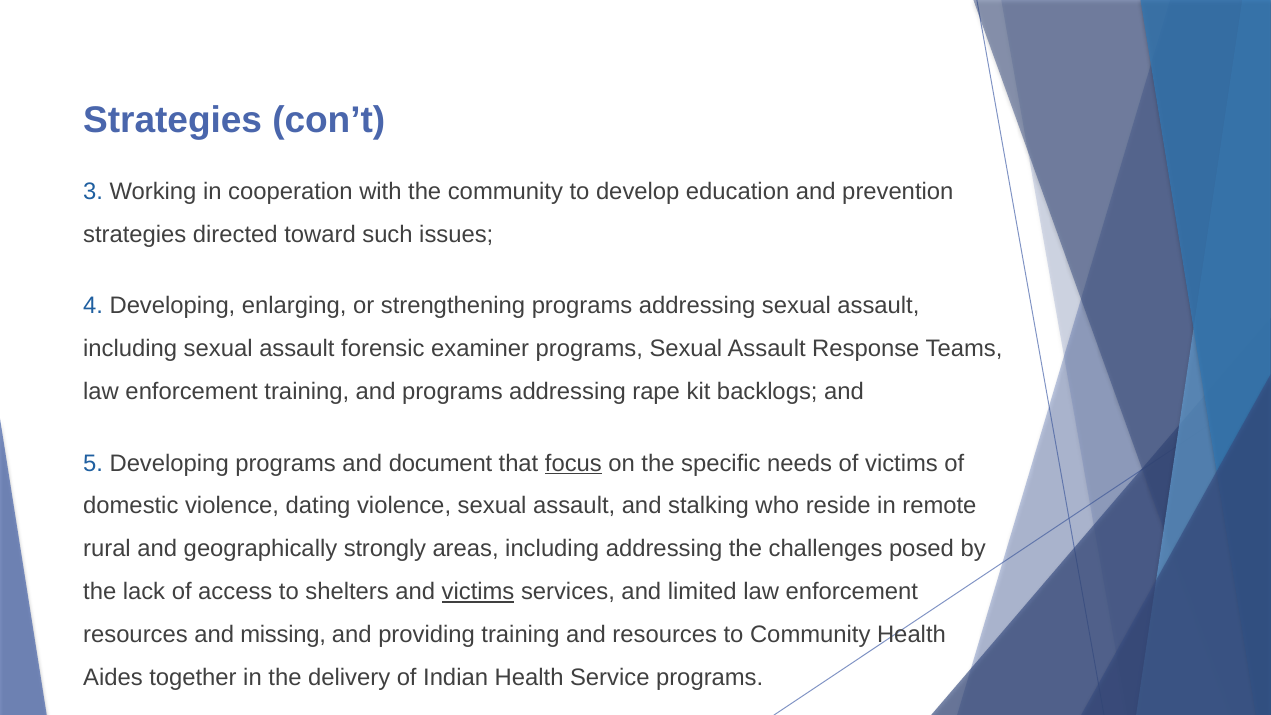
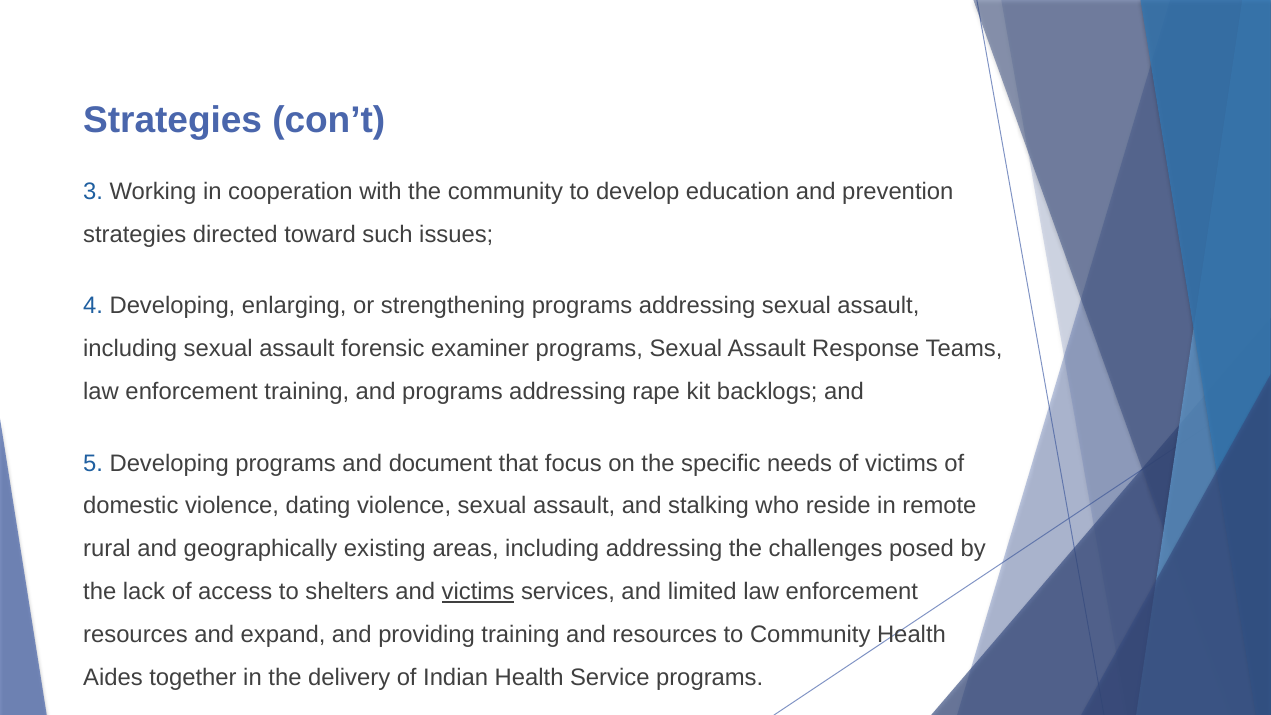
focus underline: present -> none
strongly: strongly -> existing
missing: missing -> expand
